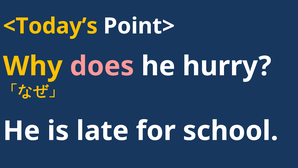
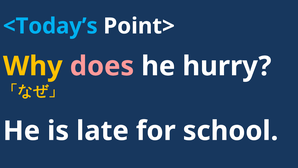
<Today’s colour: yellow -> light blue
